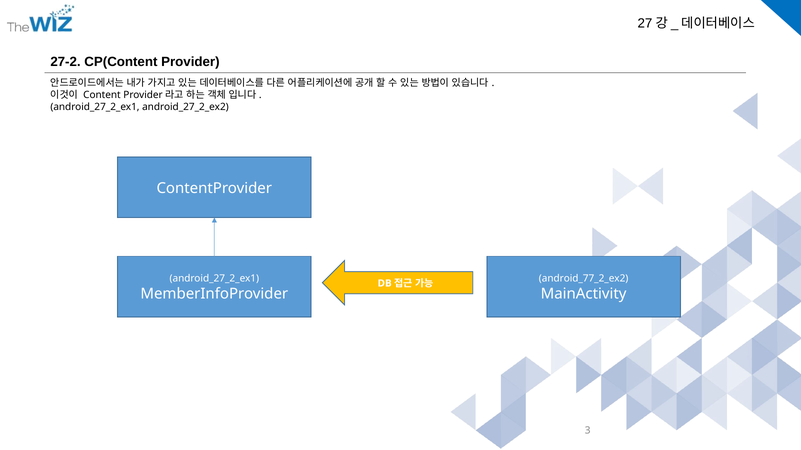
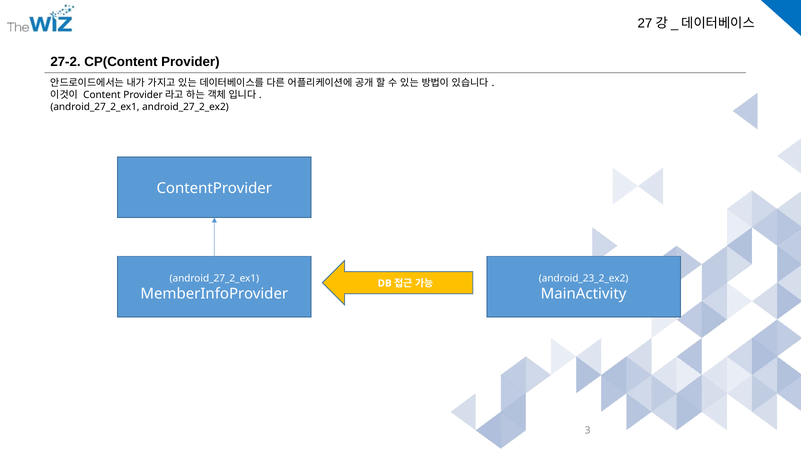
android_77_2_ex2: android_77_2_ex2 -> android_23_2_ex2
